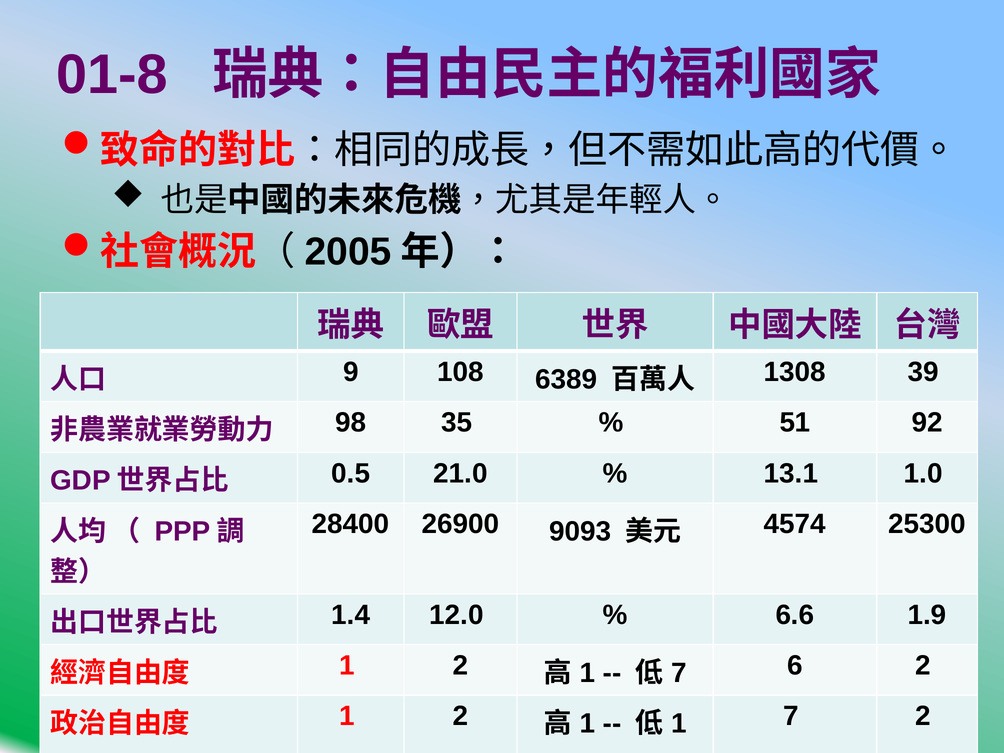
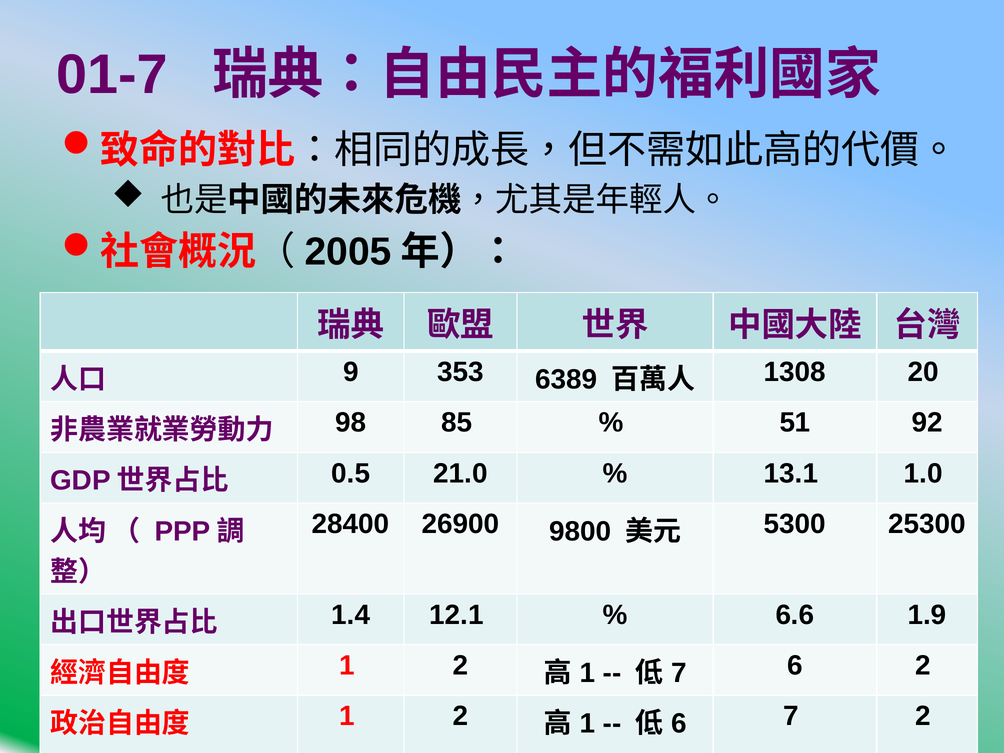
01-8: 01-8 -> 01-7
108: 108 -> 353
39: 39 -> 20
35: 35 -> 85
9093: 9093 -> 9800
4574: 4574 -> 5300
12.0: 12.0 -> 12.1
1 at (679, 723): 1 -> 6
